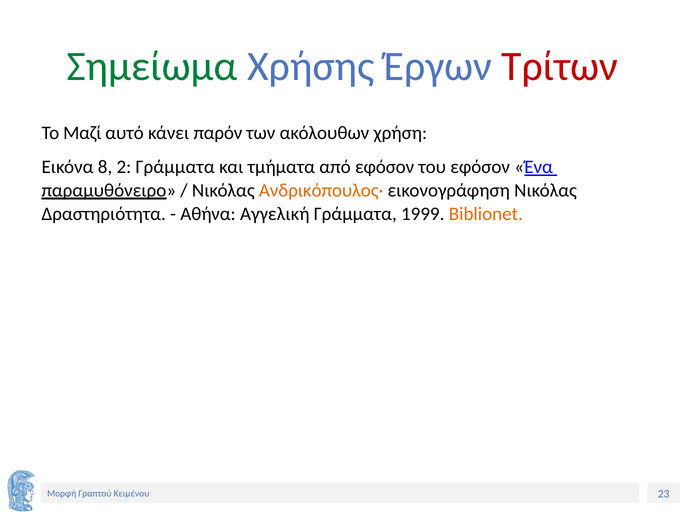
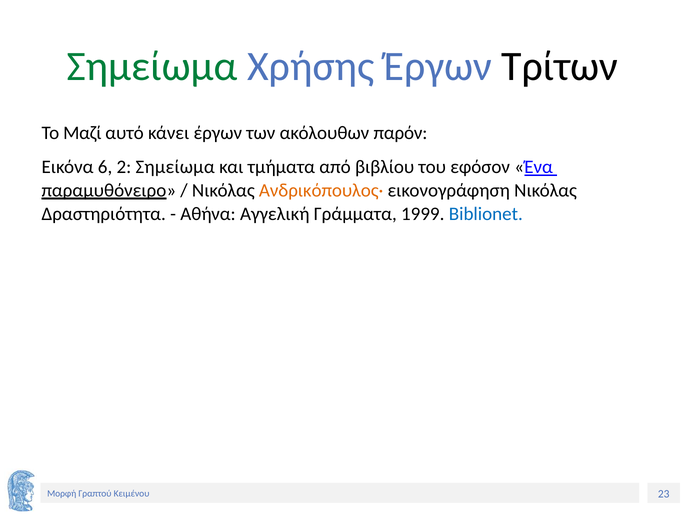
Τρίτων colour: red -> black
κάνει παρόν: παρόν -> έργων
χρήση: χρήση -> παρόν
8: 8 -> 6
2 Γράμματα: Γράμματα -> Σημείωμα
από εφόσον: εφόσον -> βιβλίου
Biblionet colour: orange -> blue
